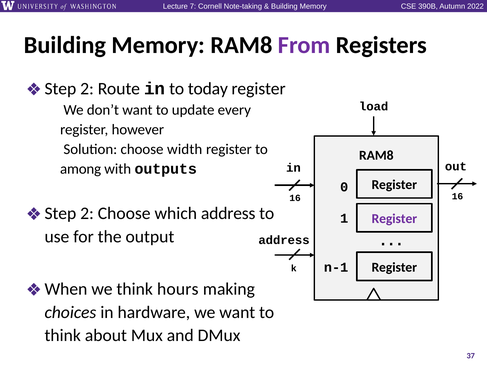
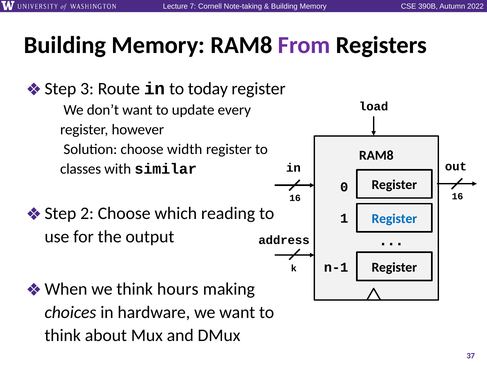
2 at (87, 89): 2 -> 3
among: among -> classes
outputs: outputs -> similar
which address: address -> reading
Register at (394, 219) colour: purple -> blue
